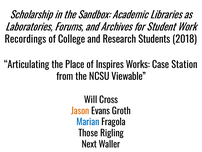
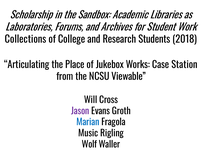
Recordings: Recordings -> Collections
Inspires: Inspires -> Jukebox
Jason colour: orange -> purple
Those: Those -> Music
Next: Next -> Wolf
